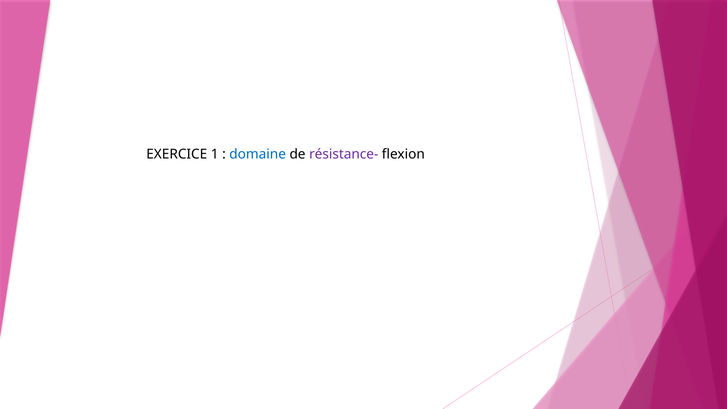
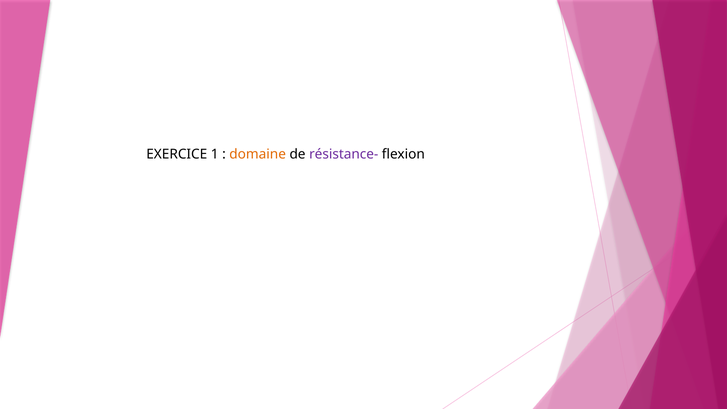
domaine colour: blue -> orange
